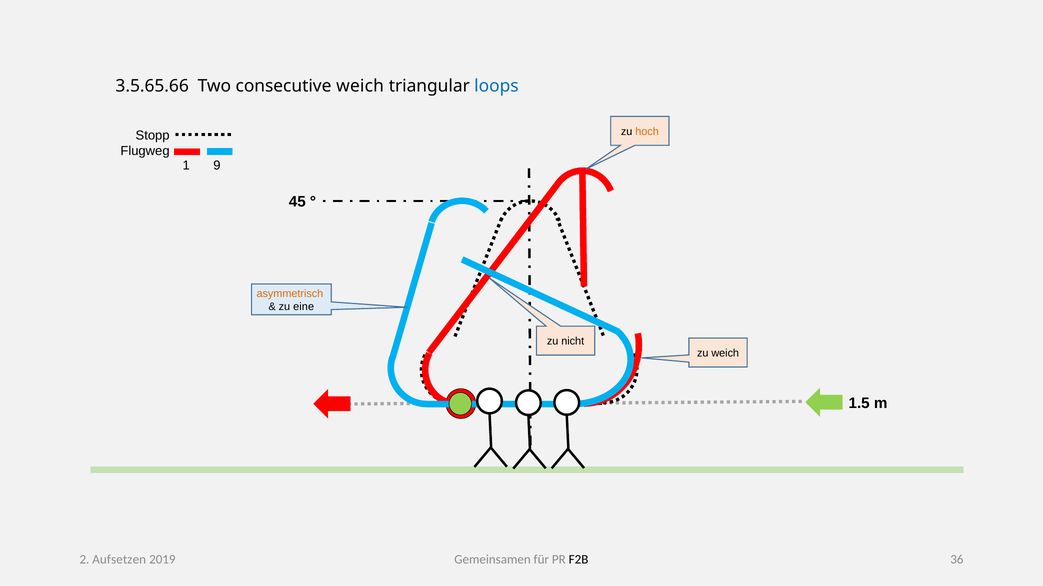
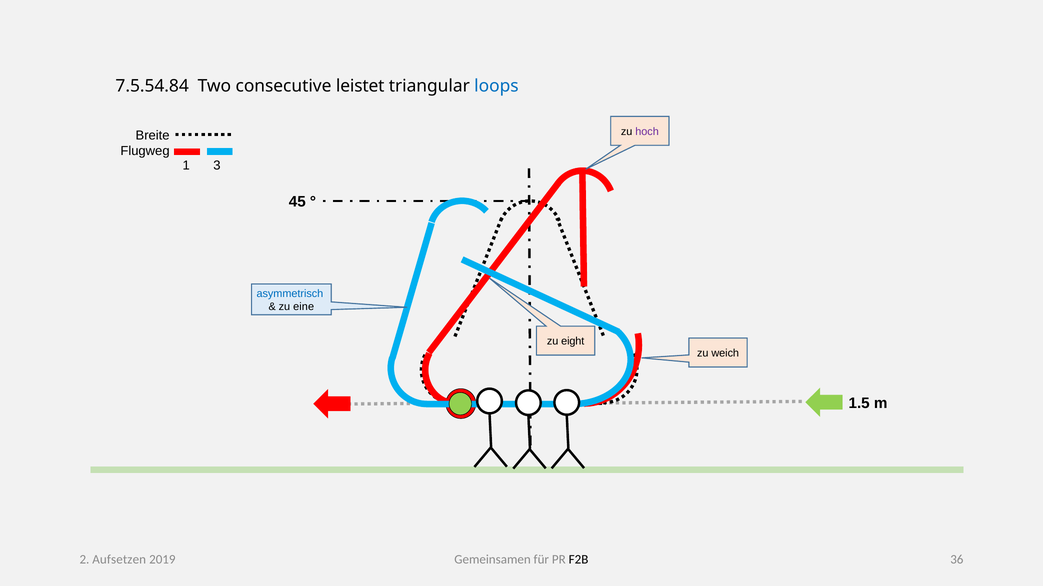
3.5.65.66: 3.5.65.66 -> 7.5.54.84
consecutive weich: weich -> leistet
hoch colour: orange -> purple
Stopp: Stopp -> Breite
9: 9 -> 3
asymmetrisch colour: orange -> blue
nicht: nicht -> eight
